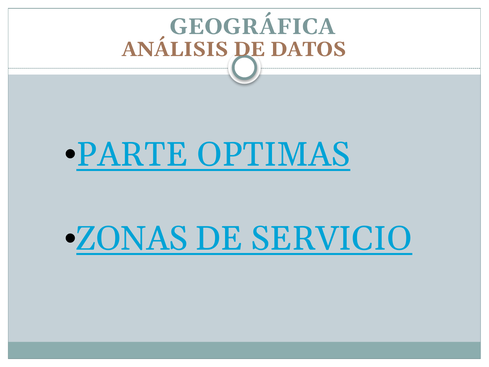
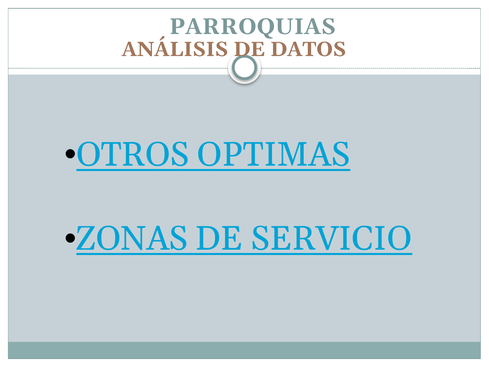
GEOGRÁFICA: GEOGRÁFICA -> PARROQUIAS
PARTE: PARTE -> OTROS
